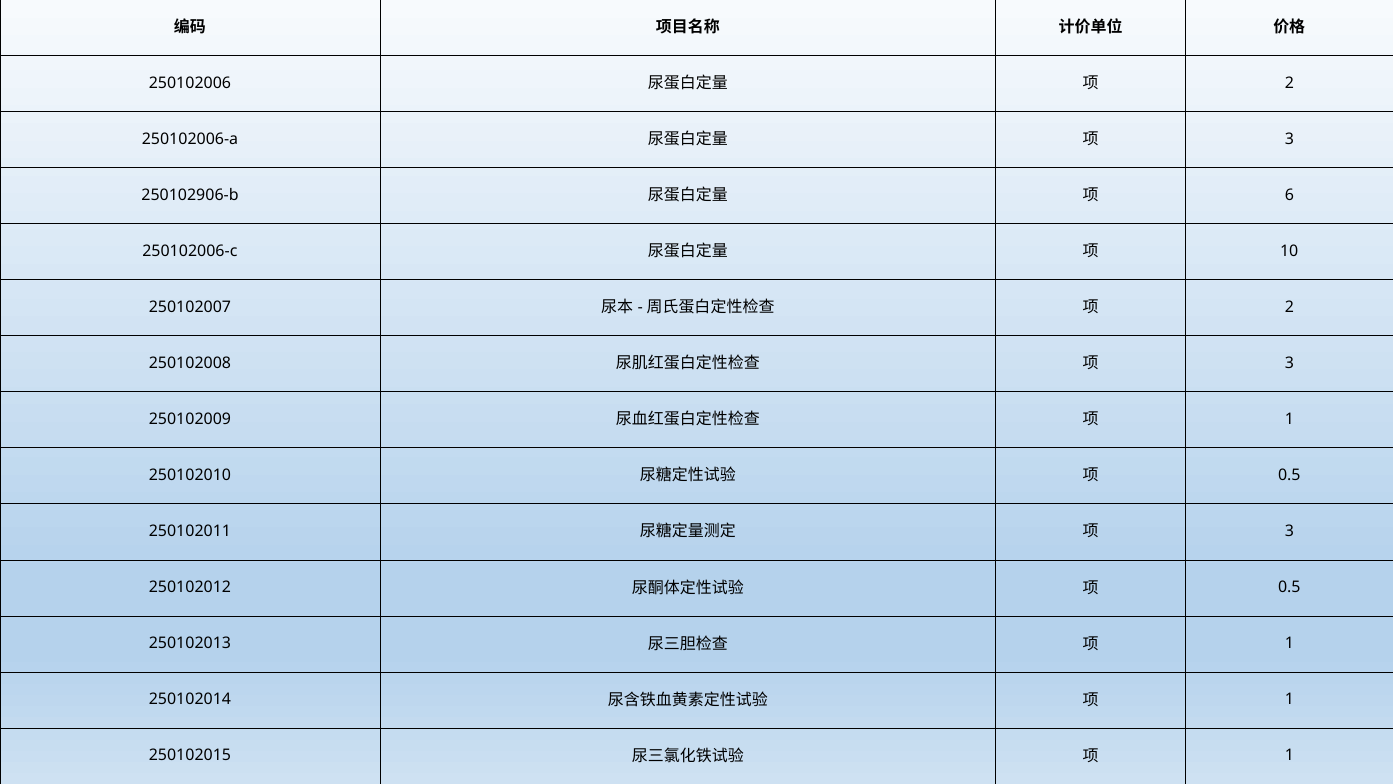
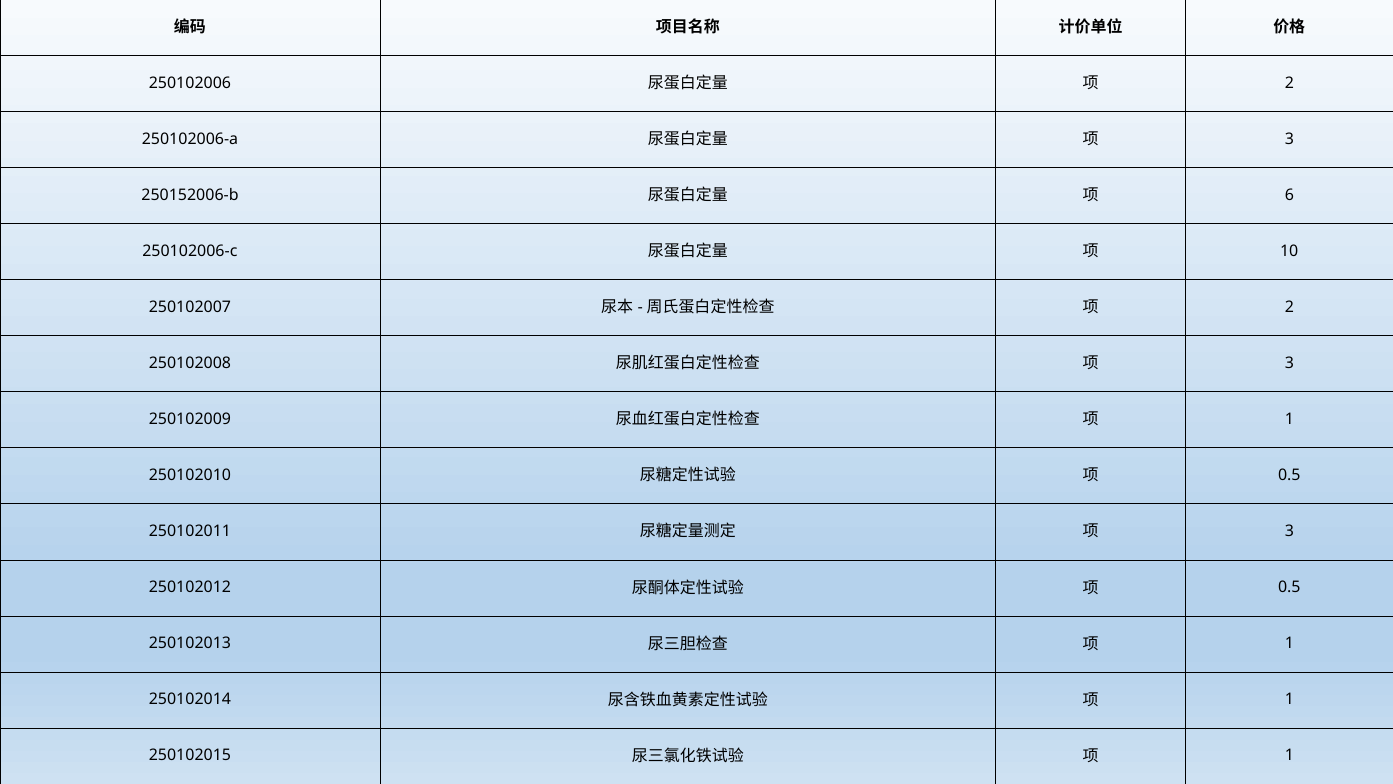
250102906-b: 250102906-b -> 250152006-b
